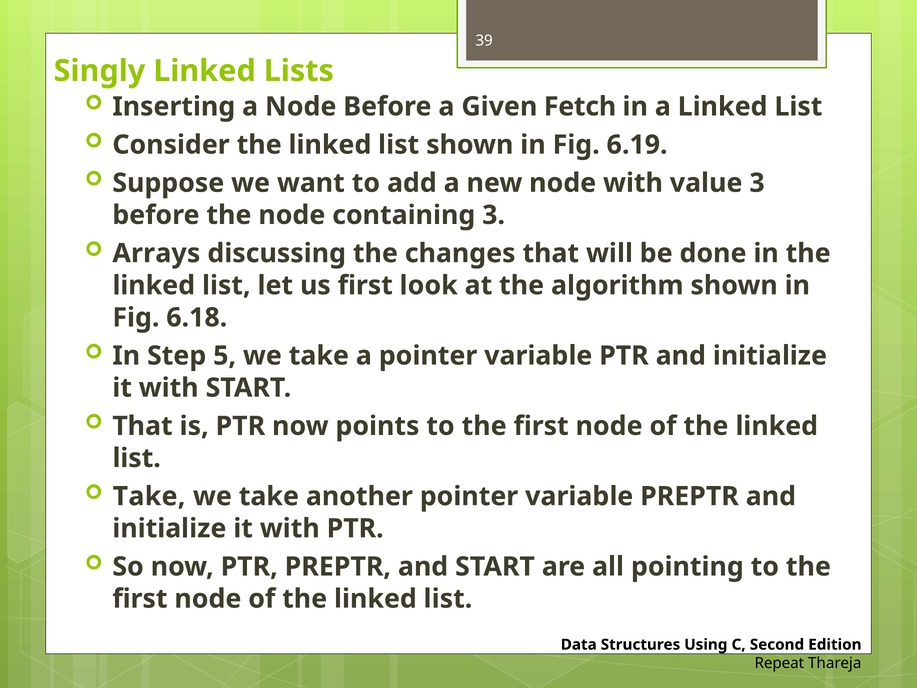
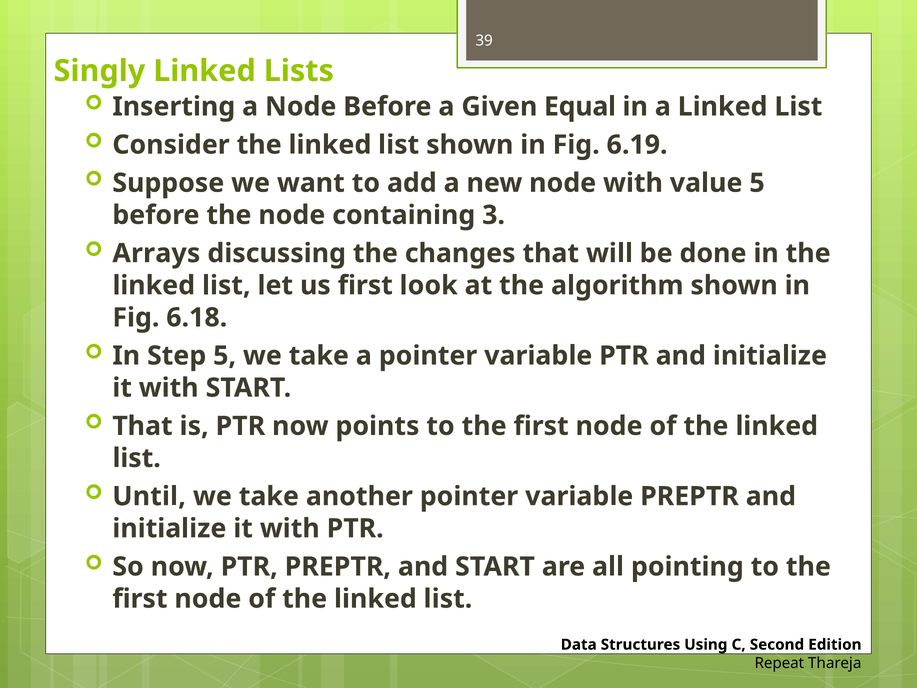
Fetch: Fetch -> Equal
value 3: 3 -> 5
Take at (149, 496): Take -> Until
